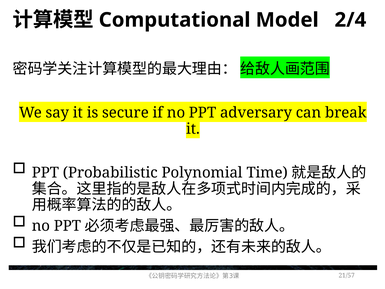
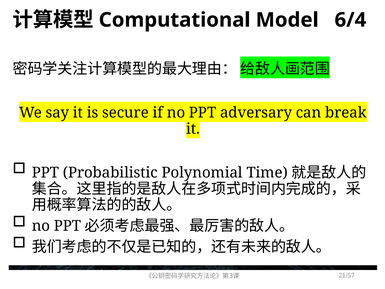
2/4: 2/4 -> 6/4
